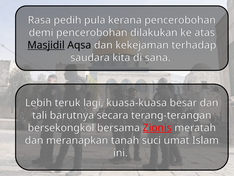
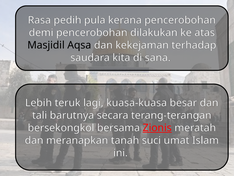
Masjidil underline: present -> none
